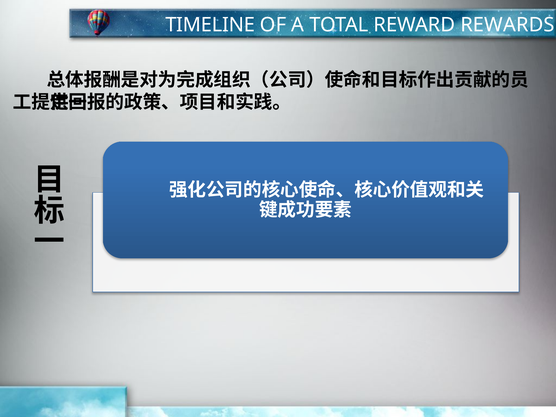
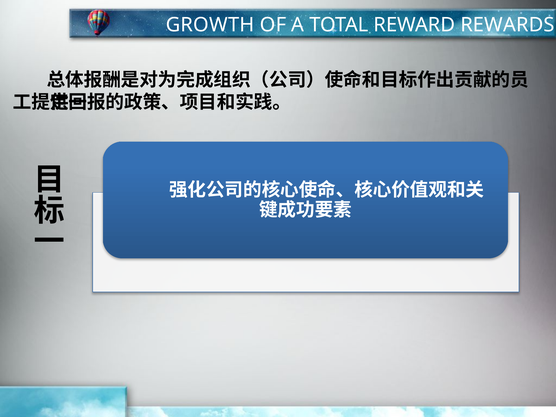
TIMELINE: TIMELINE -> GROWTH
